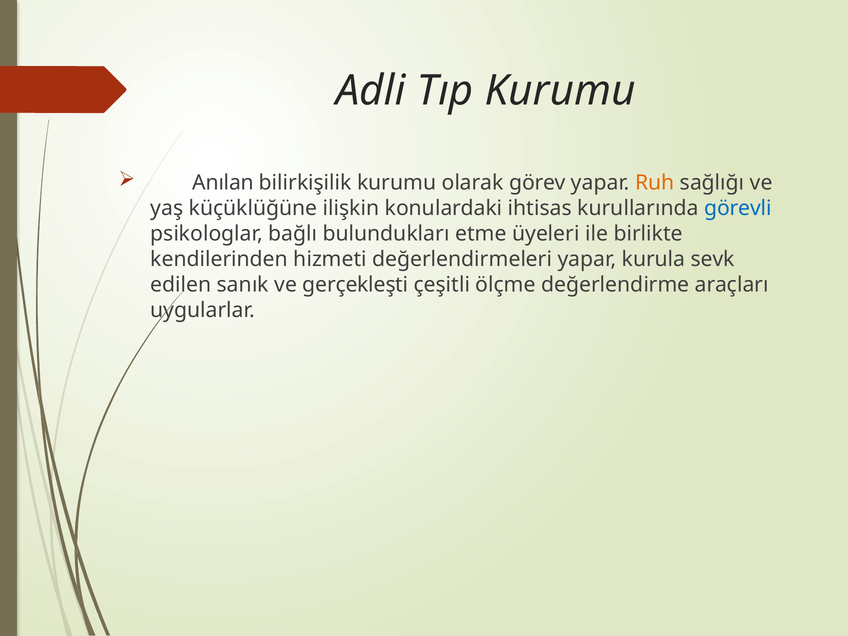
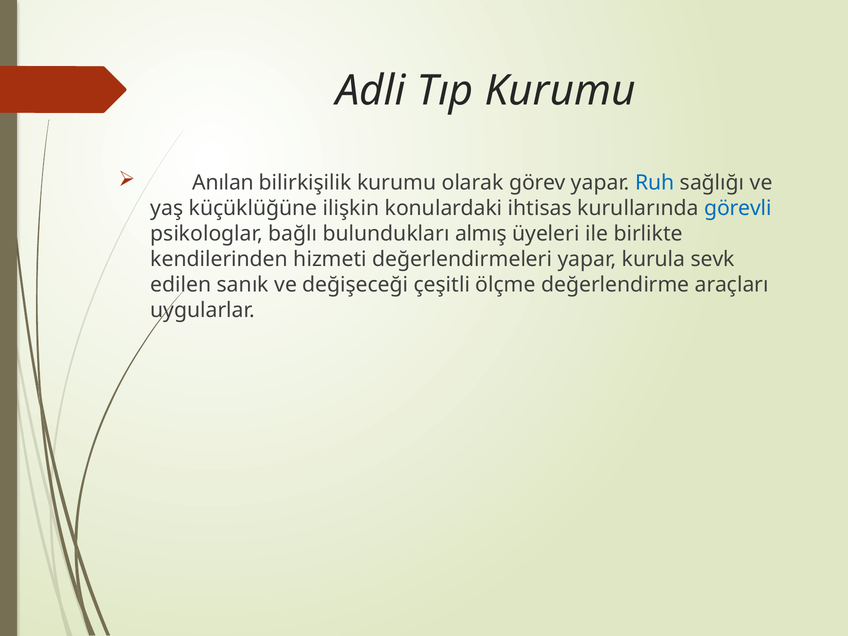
Ruh colour: orange -> blue
etme: etme -> almış
gerçekleşti: gerçekleşti -> değişeceği
